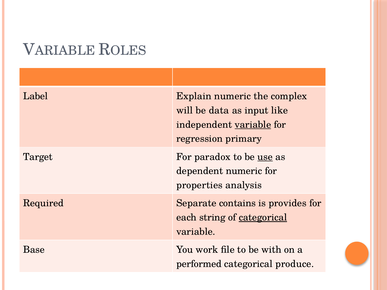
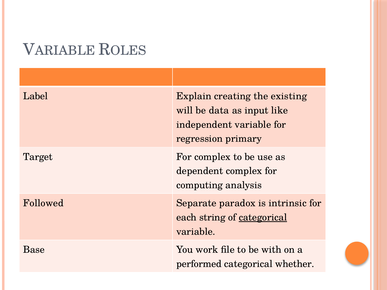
Explain numeric: numeric -> creating
complex: complex -> existing
variable at (253, 125) underline: present -> none
For paradox: paradox -> complex
use underline: present -> none
dependent numeric: numeric -> complex
properties: properties -> computing
Required: Required -> Followed
contains: contains -> paradox
provides: provides -> intrinsic
produce: produce -> whether
